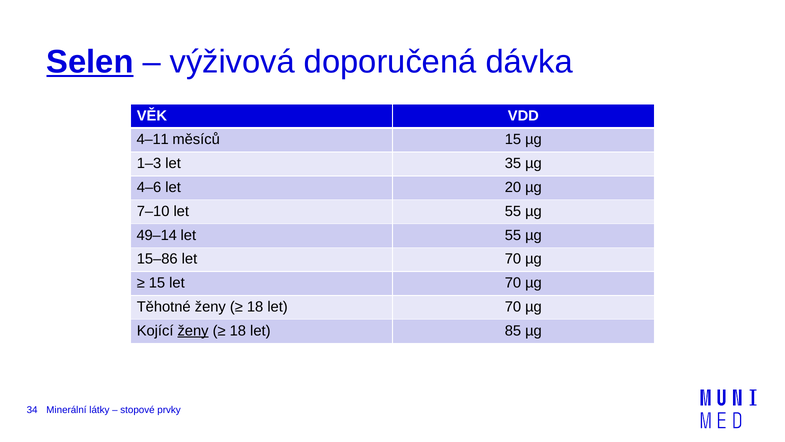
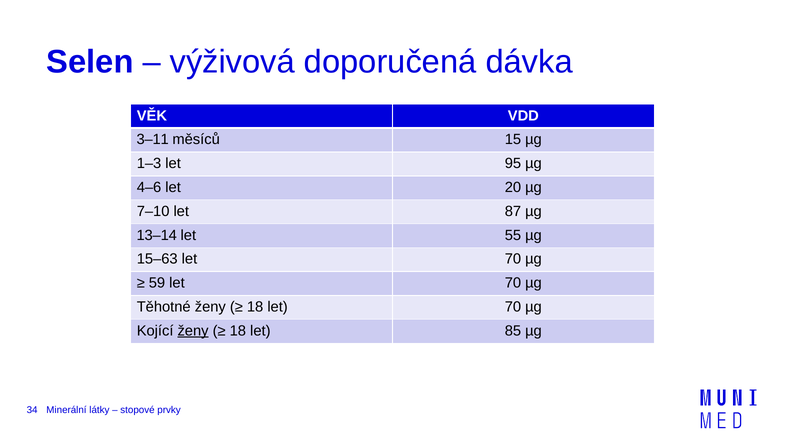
Selen underline: present -> none
4–11: 4–11 -> 3–11
35: 35 -> 95
7–10 let 55: 55 -> 87
49–14: 49–14 -> 13–14
15–86: 15–86 -> 15–63
15 at (157, 283): 15 -> 59
